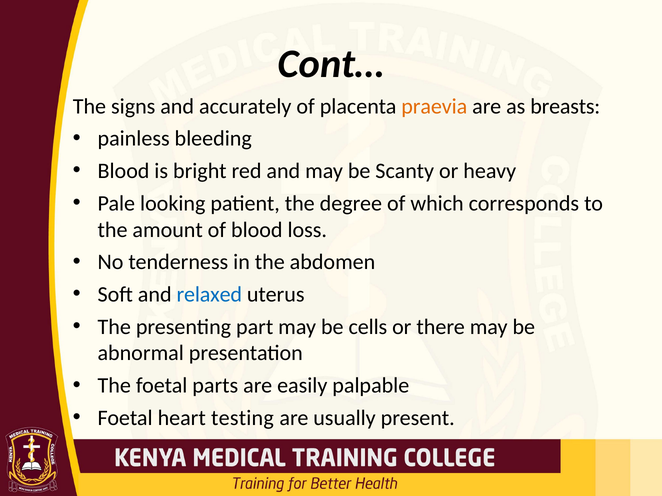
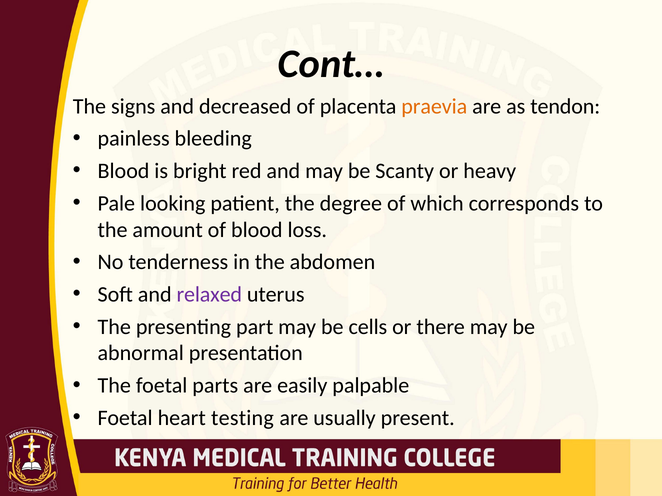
accurately: accurately -> decreased
breasts: breasts -> tendon
relaxed colour: blue -> purple
